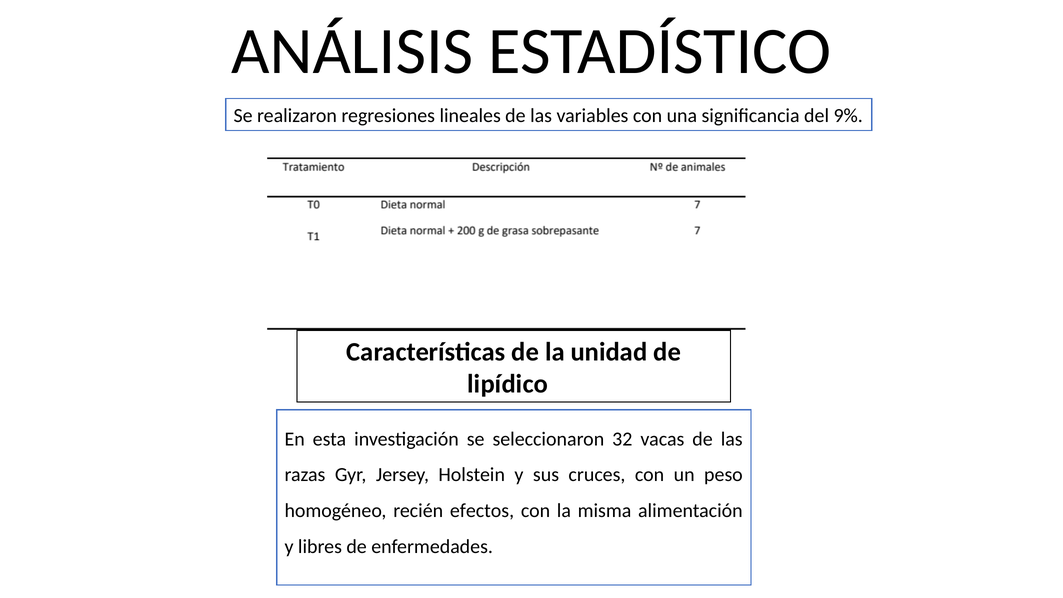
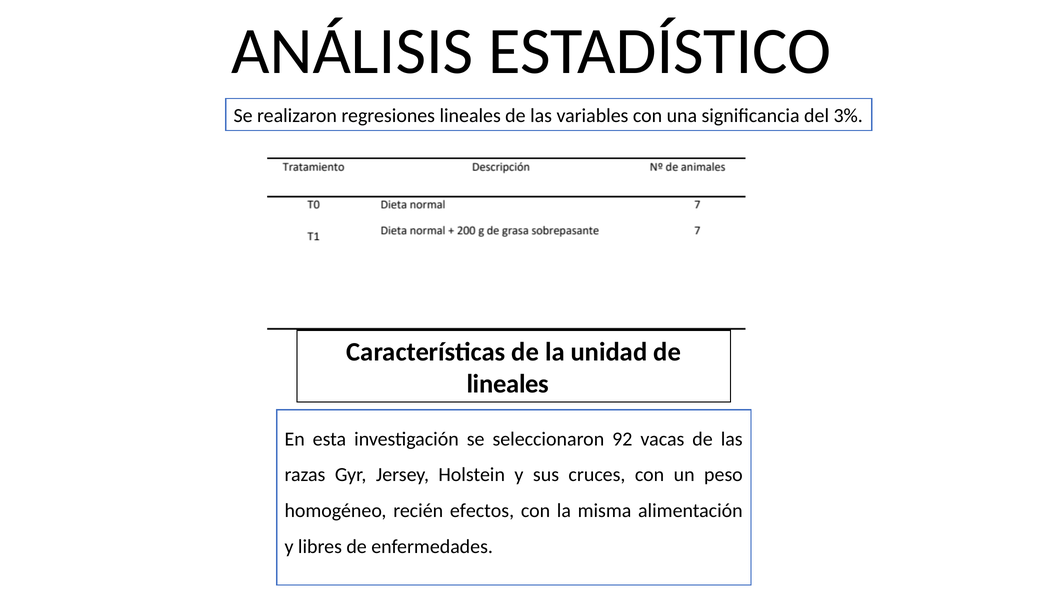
9%: 9% -> 3%
lipídico at (508, 384): lipídico -> lineales
32: 32 -> 92
